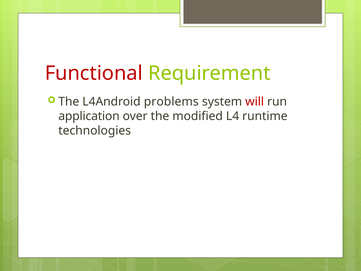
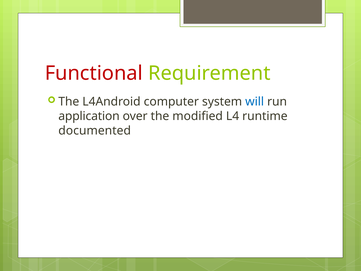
problems: problems -> computer
will colour: red -> blue
technologies: technologies -> documented
